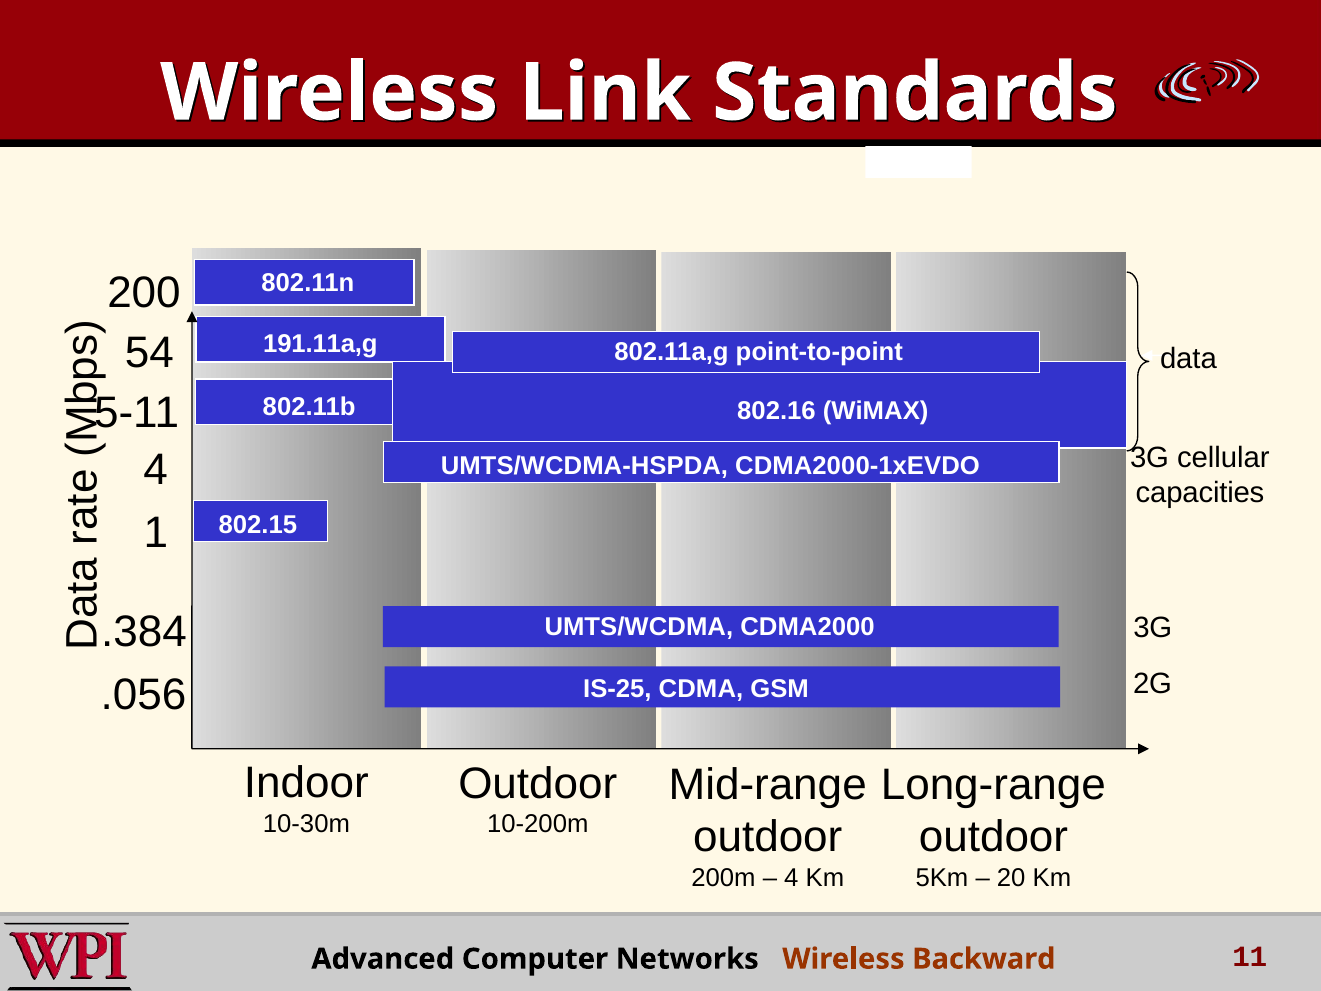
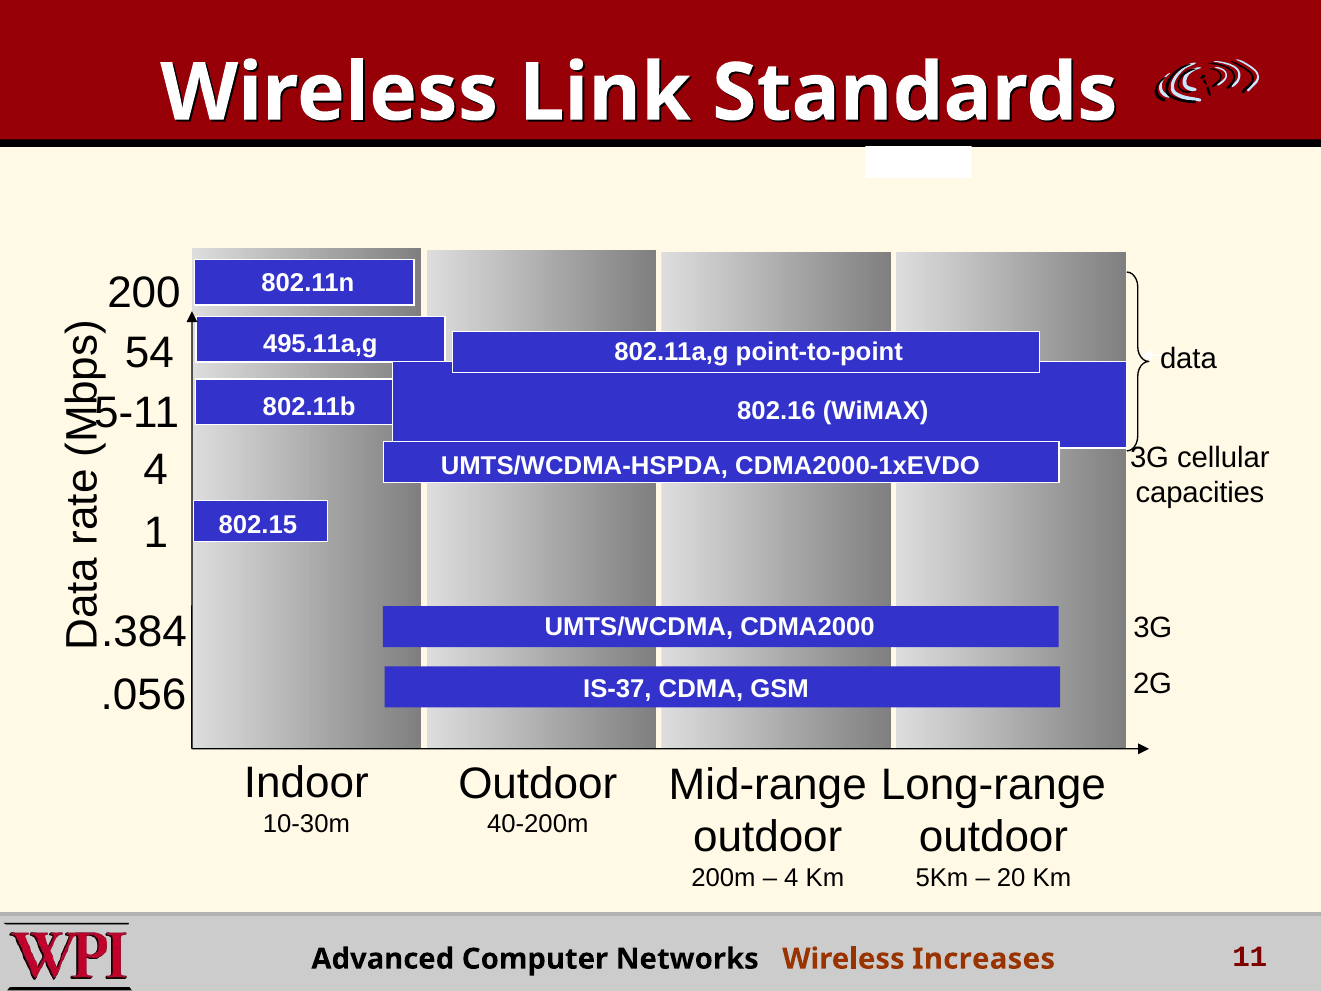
191.11a,g: 191.11a,g -> 495.11a,g
IS-25: IS-25 -> IS-37
10-200m: 10-200m -> 40-200m
Backward: Backward -> Increases
